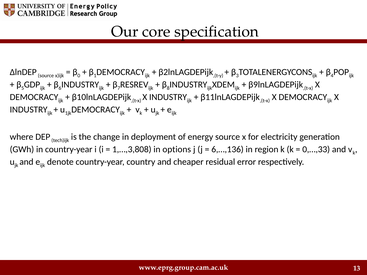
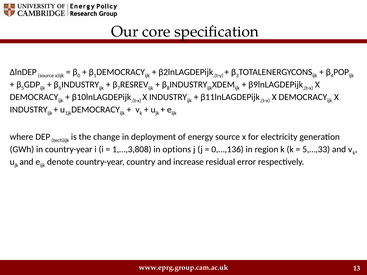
6,…,136: 6,…,136 -> 0,…,136
0,…,33: 0,…,33 -> 5,…,33
cheaper: cheaper -> increase
